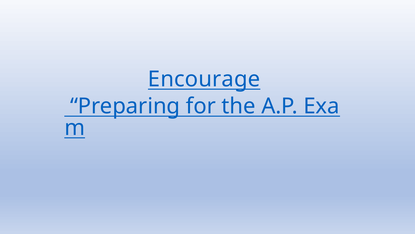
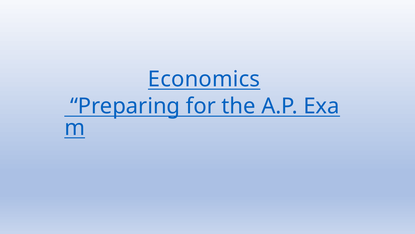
Encourage: Encourage -> Economics
